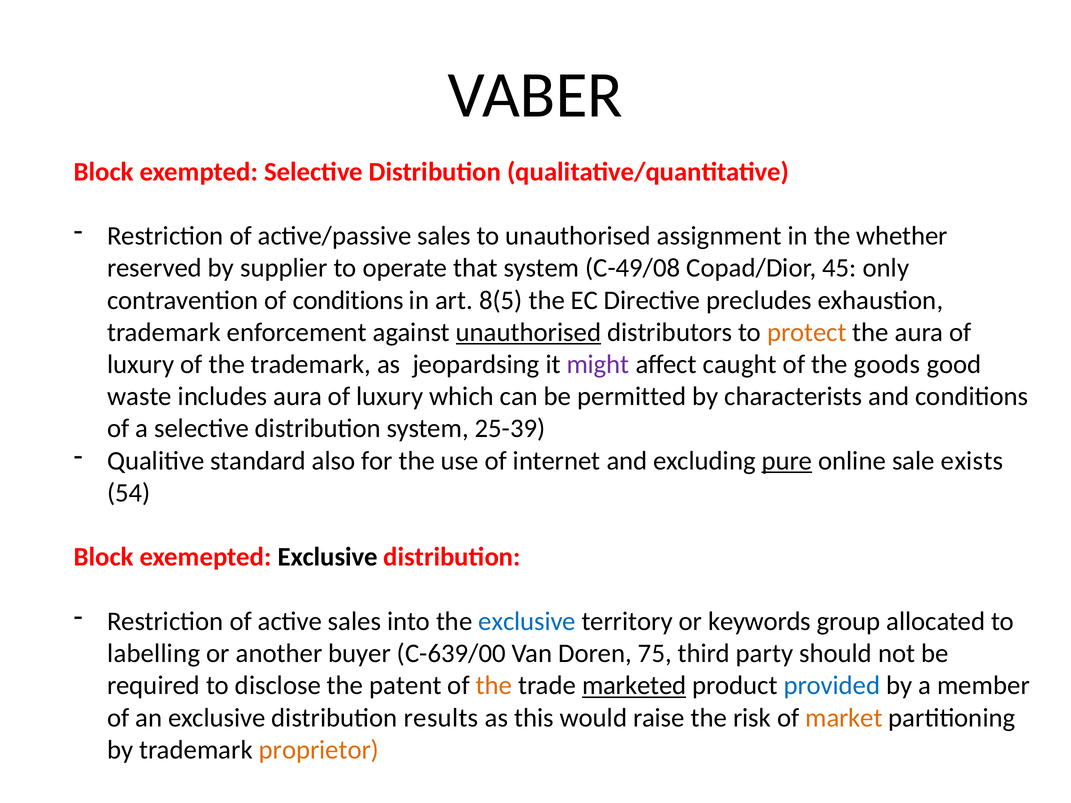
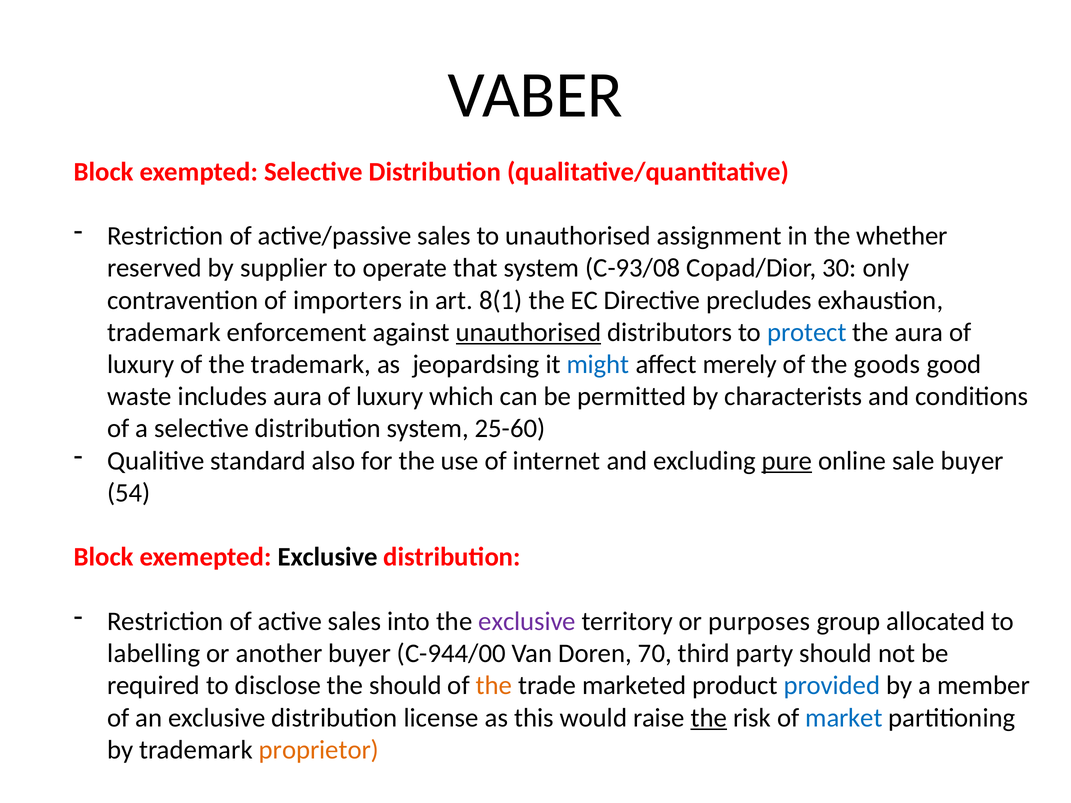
C-49/08: C-49/08 -> C-93/08
45: 45 -> 30
of conditions: conditions -> importers
8(5: 8(5 -> 8(1
protect colour: orange -> blue
might colour: purple -> blue
caught: caught -> merely
25-39: 25-39 -> 25-60
sale exists: exists -> buyer
exclusive at (527, 622) colour: blue -> purple
keywords: keywords -> purposes
C-639/00: C-639/00 -> C-944/00
75: 75 -> 70
the patent: patent -> should
marketed underline: present -> none
results: results -> license
the at (709, 718) underline: none -> present
market colour: orange -> blue
